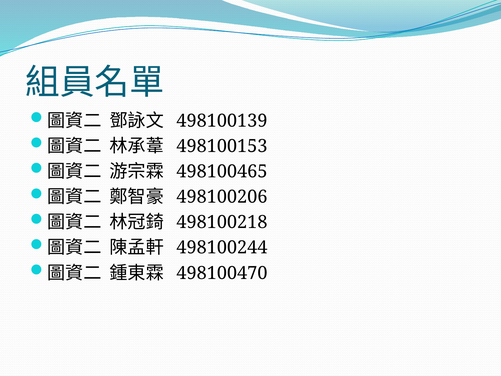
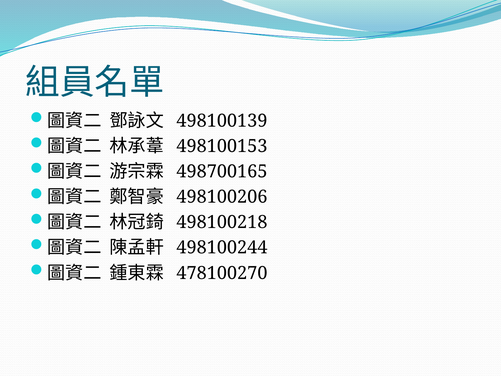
498100465: 498100465 -> 498700165
498100470: 498100470 -> 478100270
